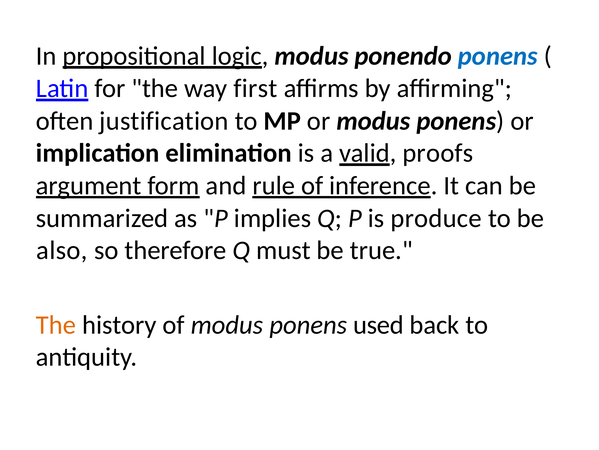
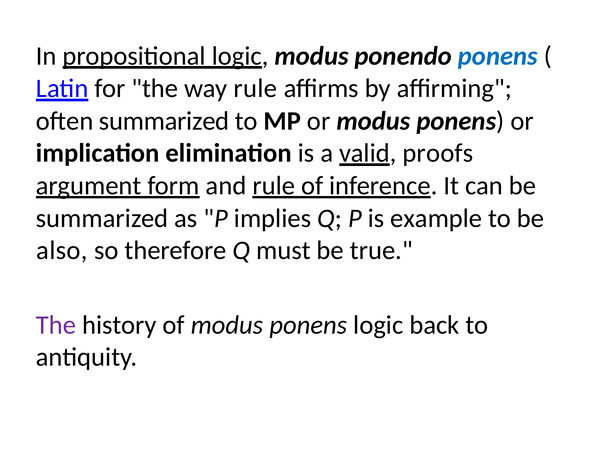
way first: first -> rule
often justification: justification -> summarized
produce: produce -> example
The at (56, 325) colour: orange -> purple
ponens used: used -> logic
